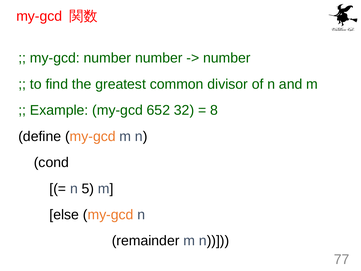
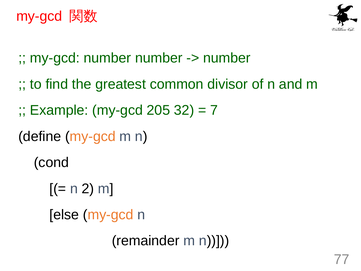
652: 652 -> 205
8: 8 -> 7
5: 5 -> 2
